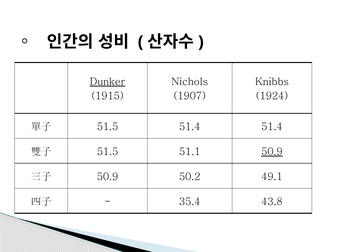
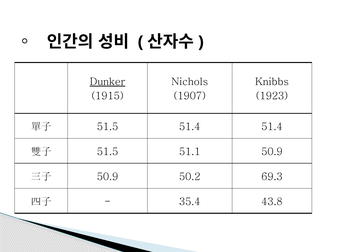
1924: 1924 -> 1923
50.9 at (272, 152) underline: present -> none
49.1: 49.1 -> 69.3
